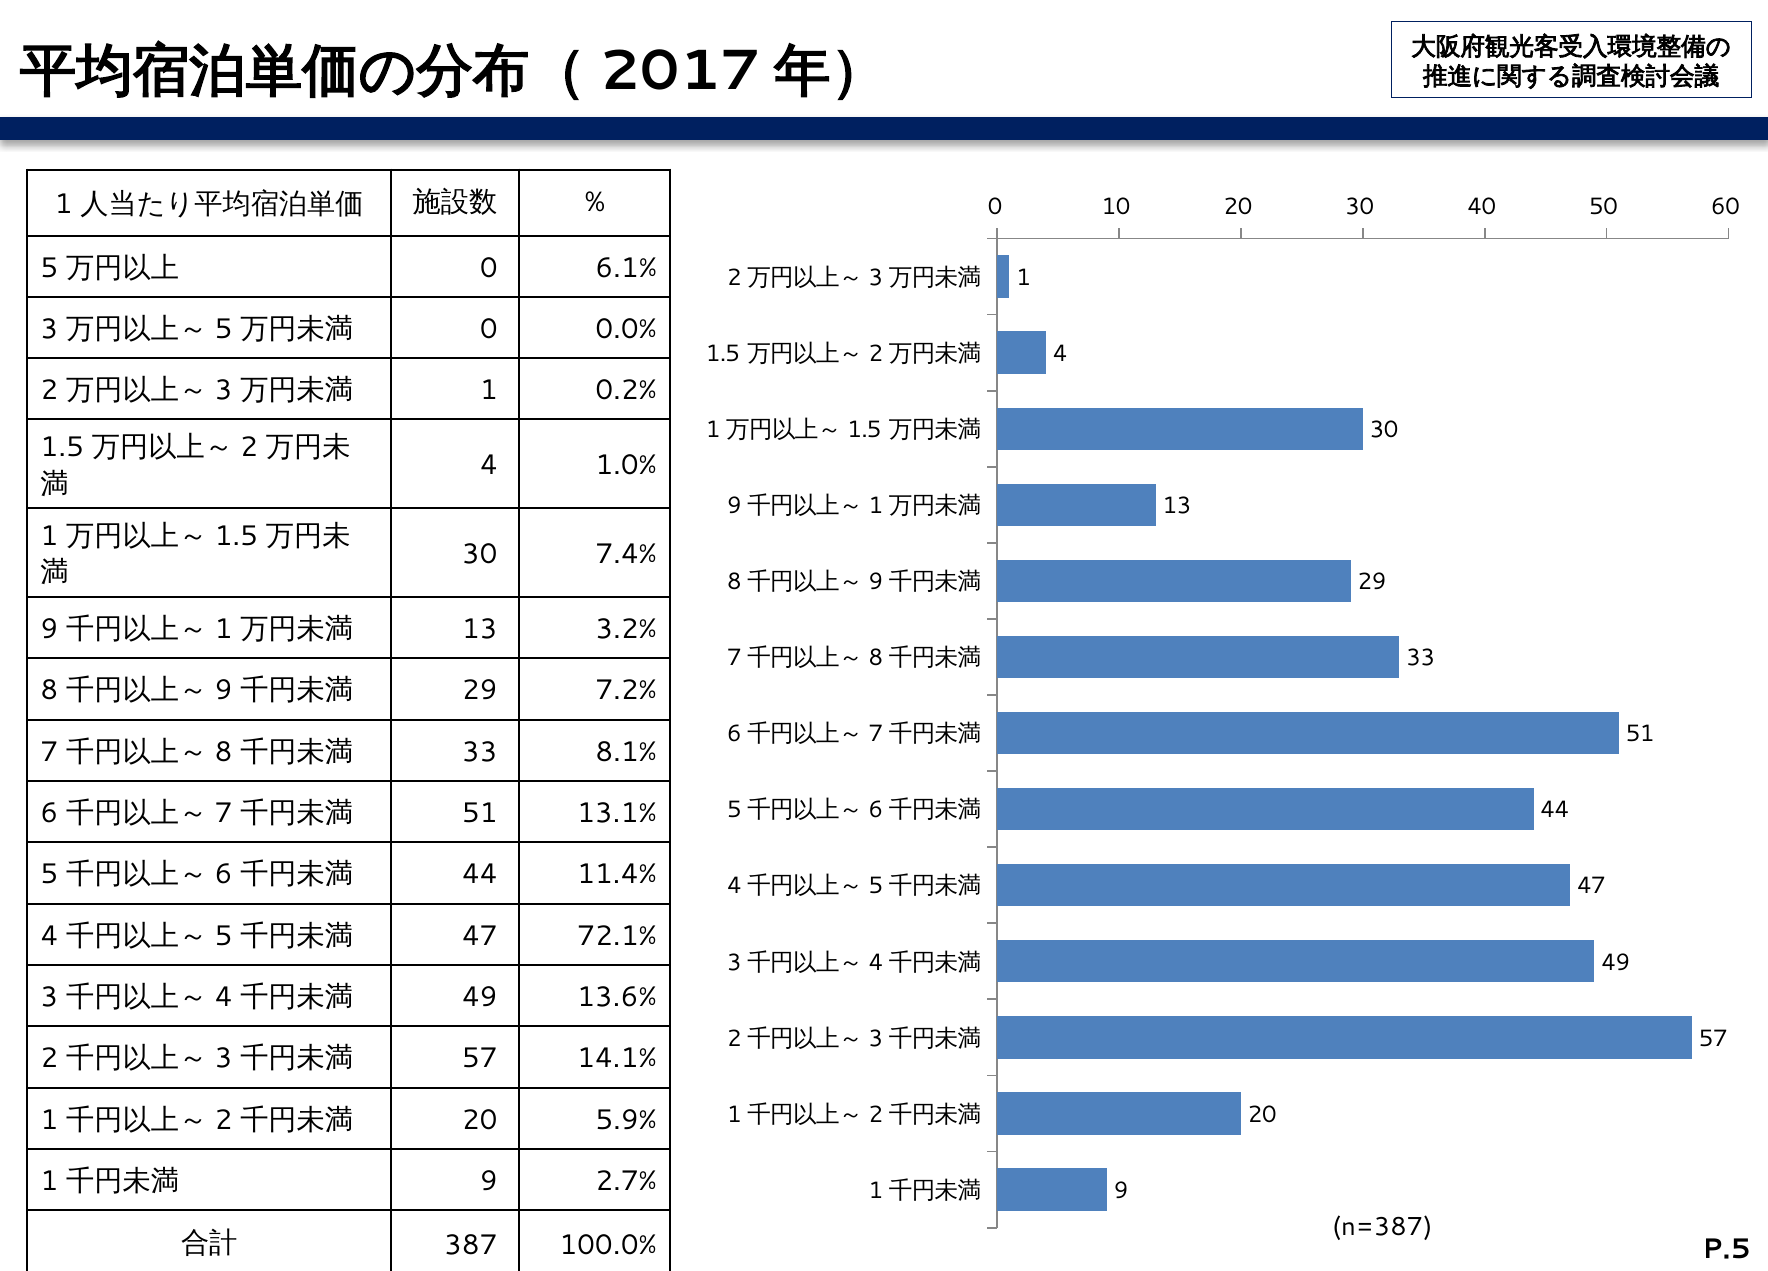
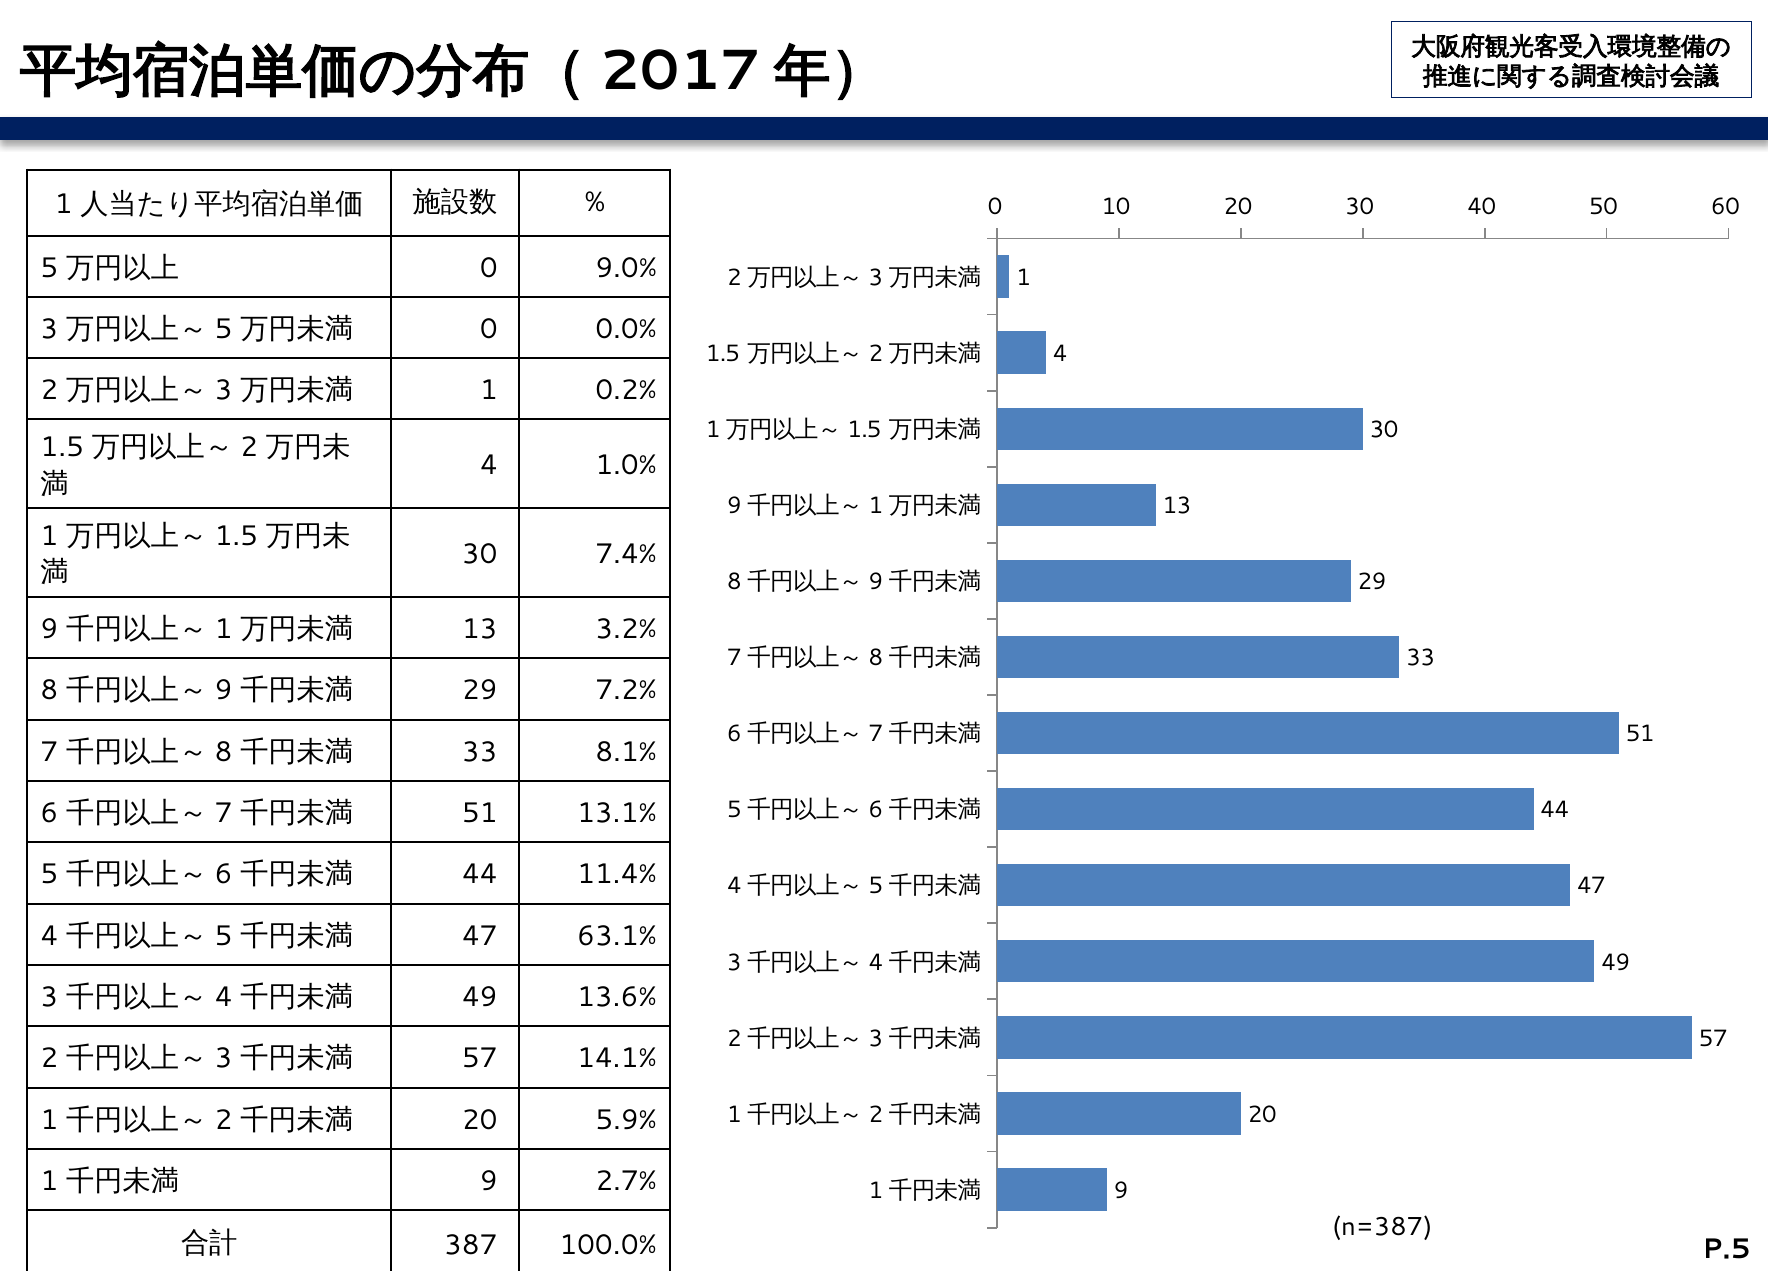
6.1%: 6.1% -> 9.0%
72.1%: 72.1% -> 63.1%
